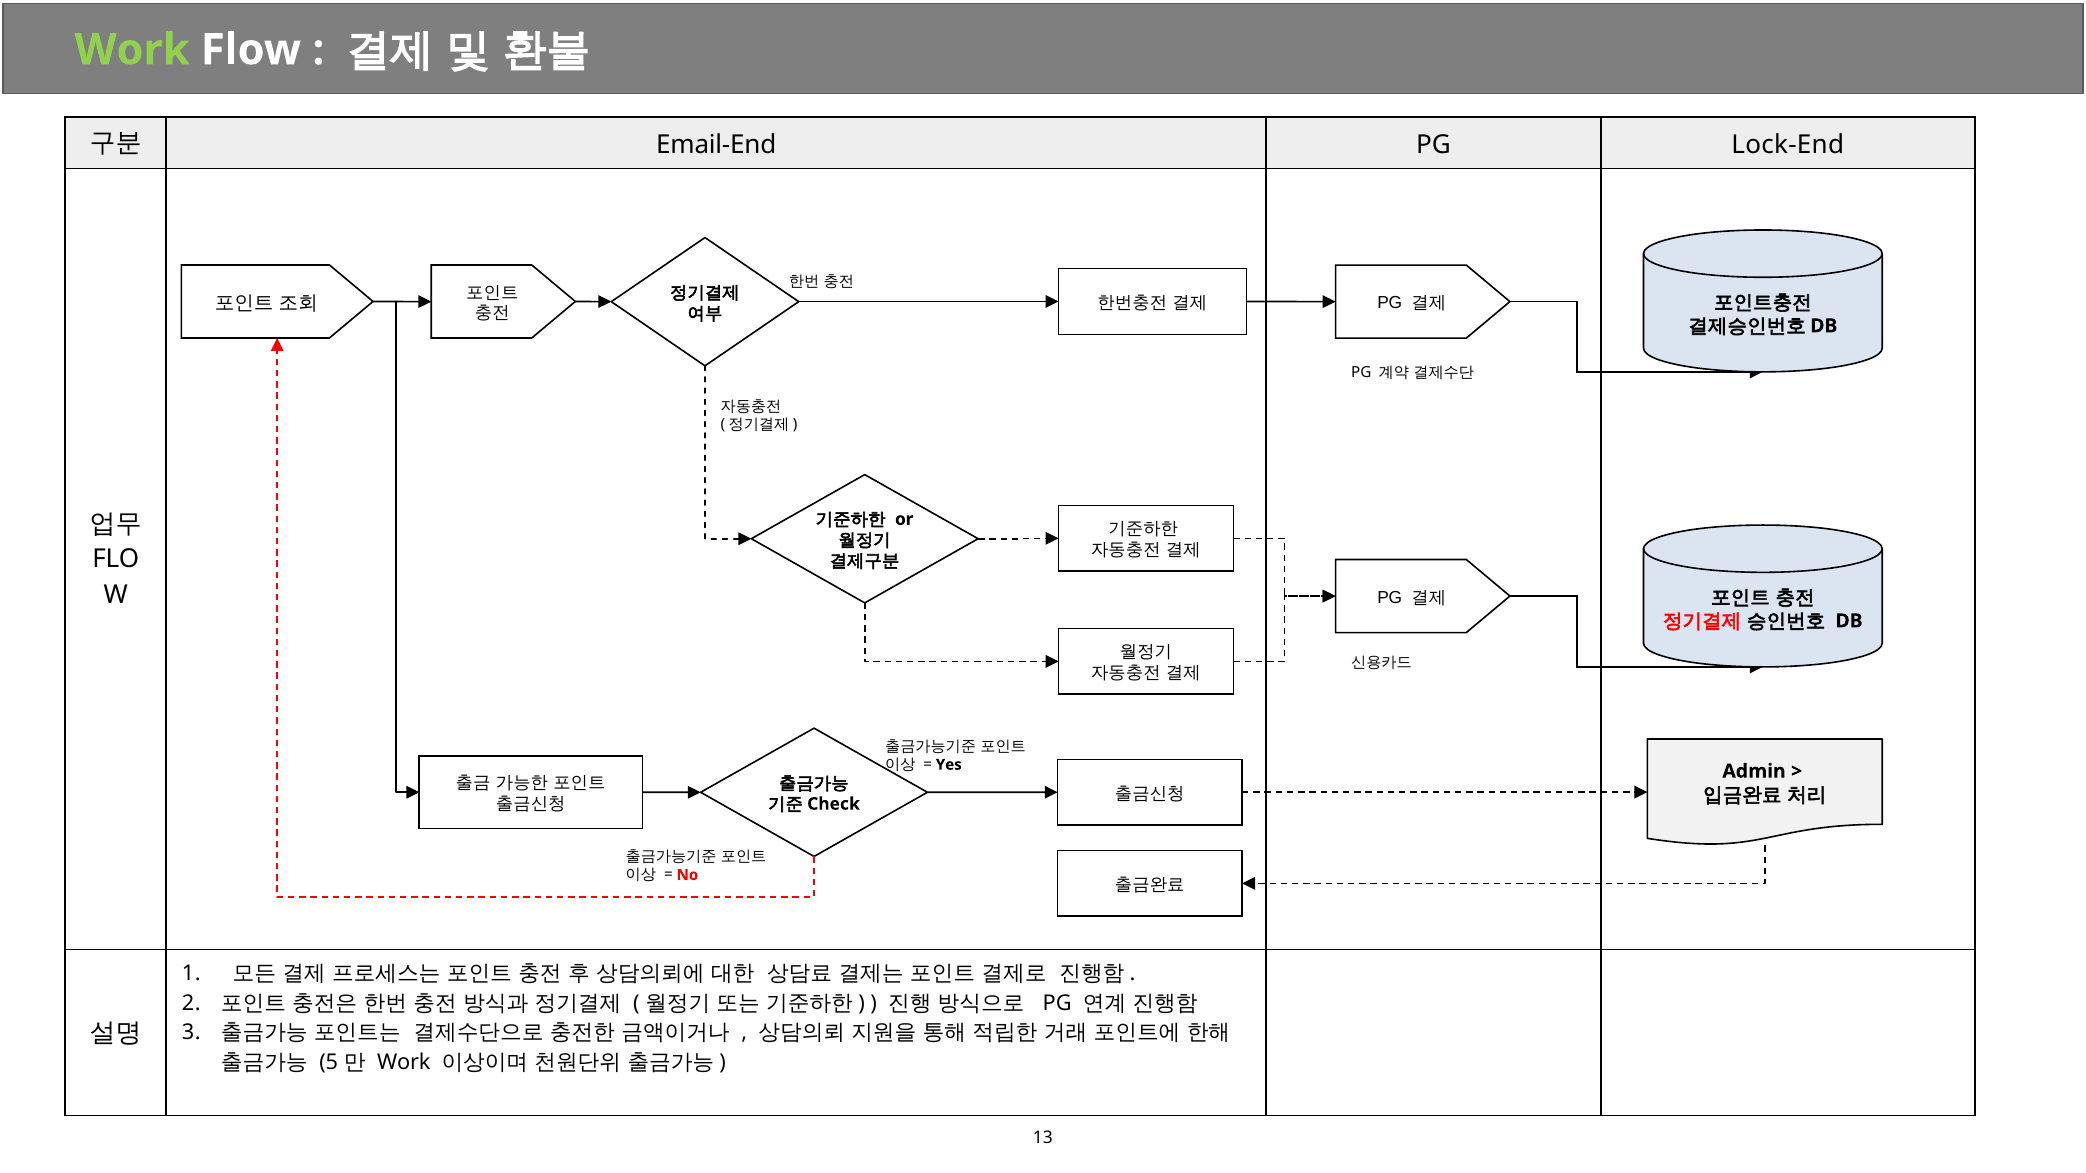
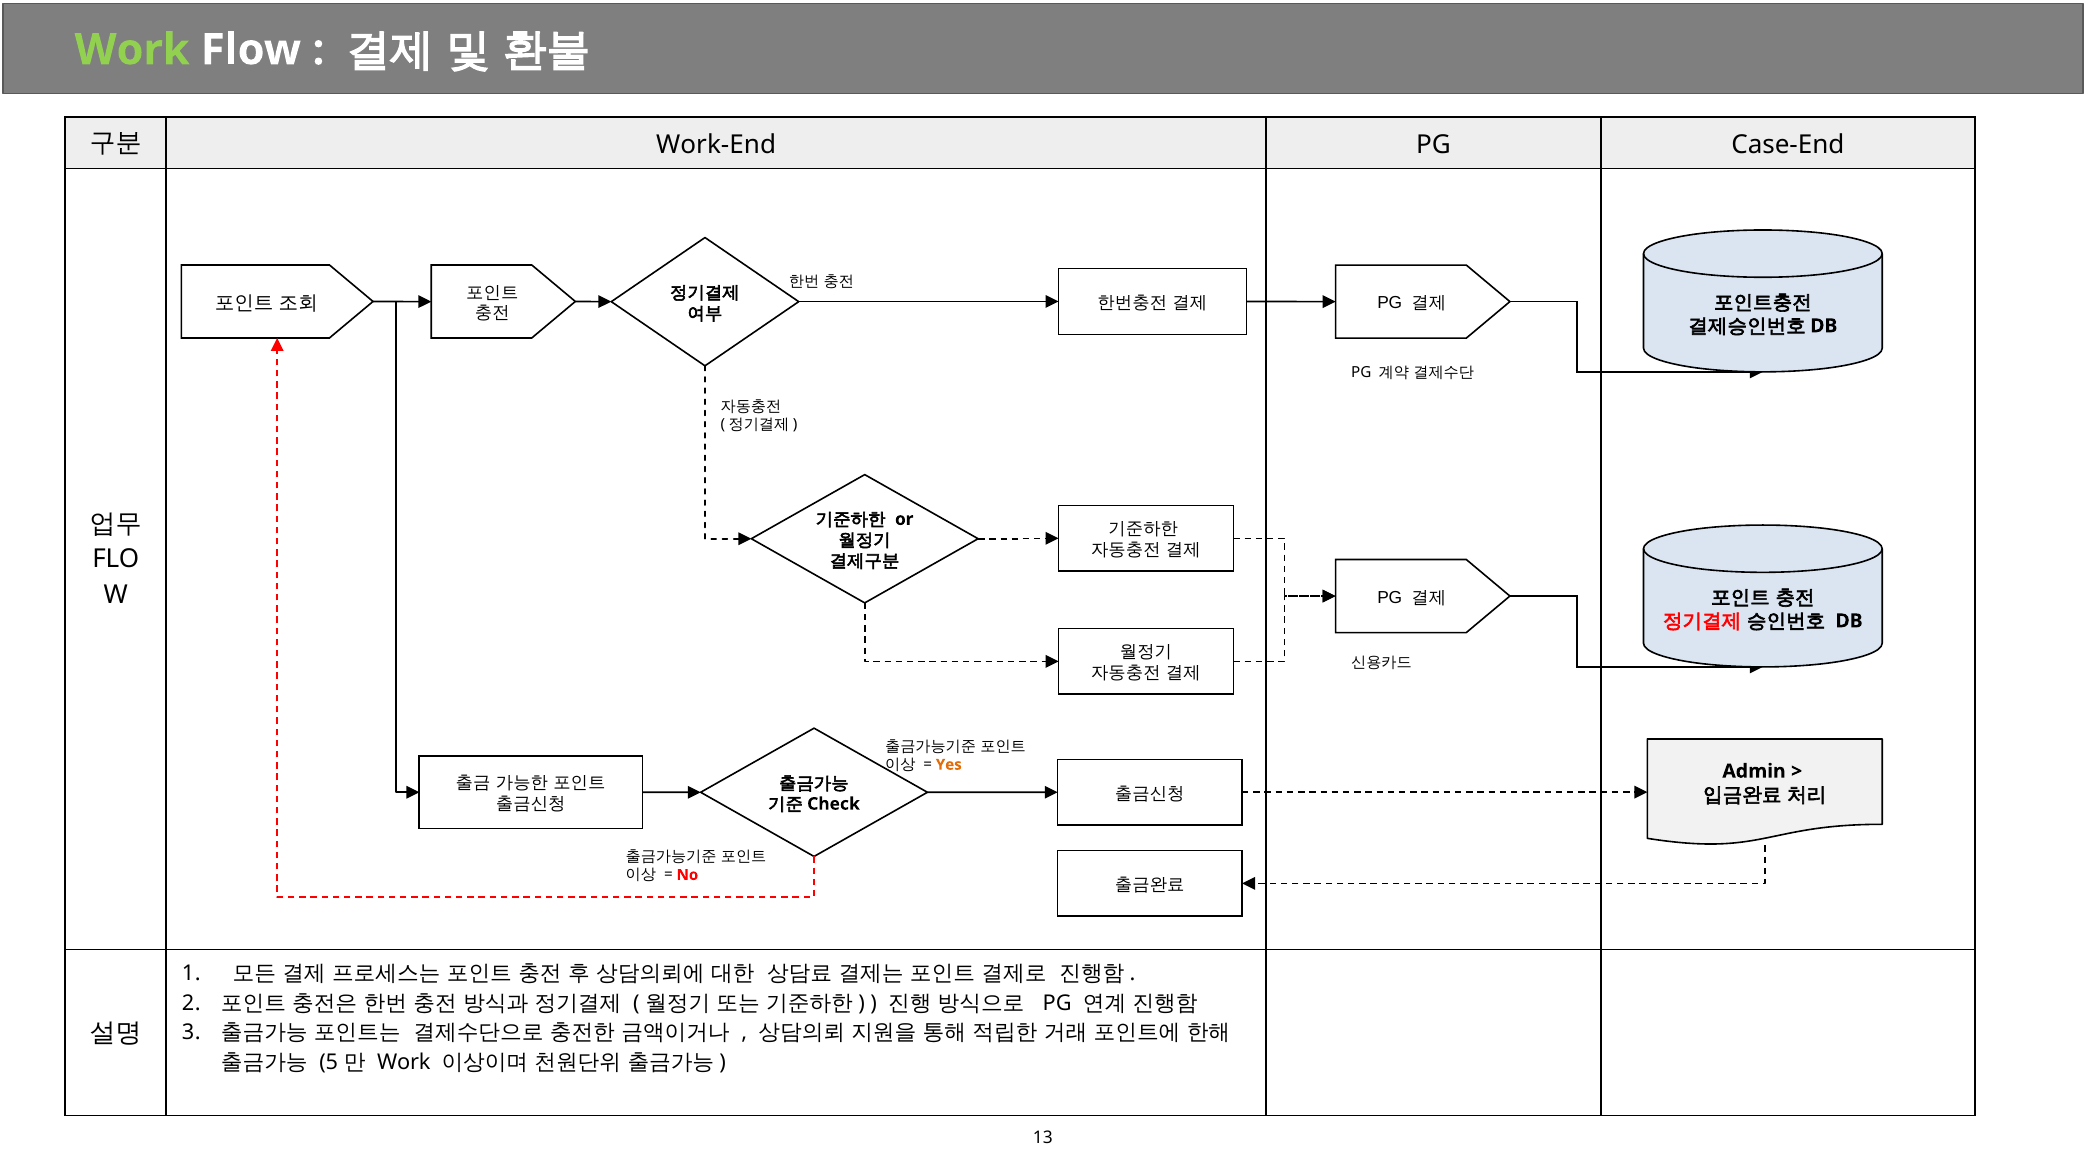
Email-End: Email-End -> Work-End
Lock-End: Lock-End -> Case-End
Yes colour: black -> orange
